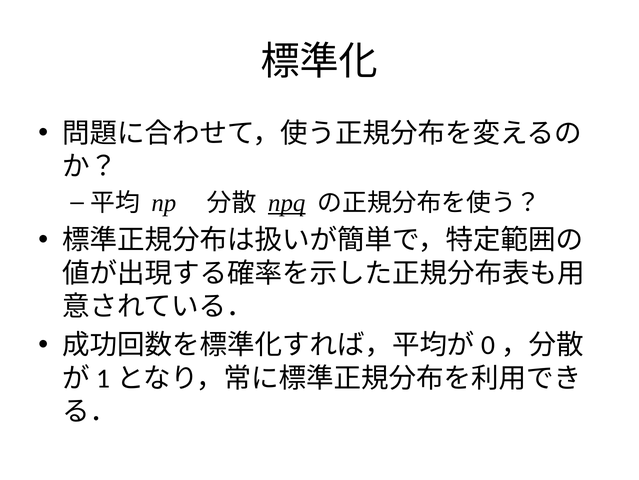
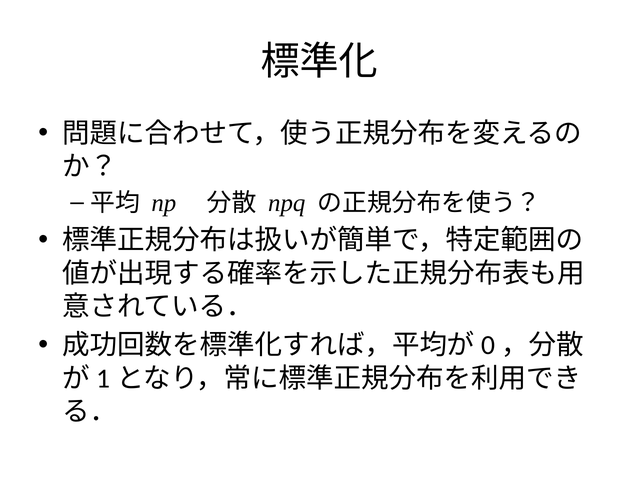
npq underline: present -> none
